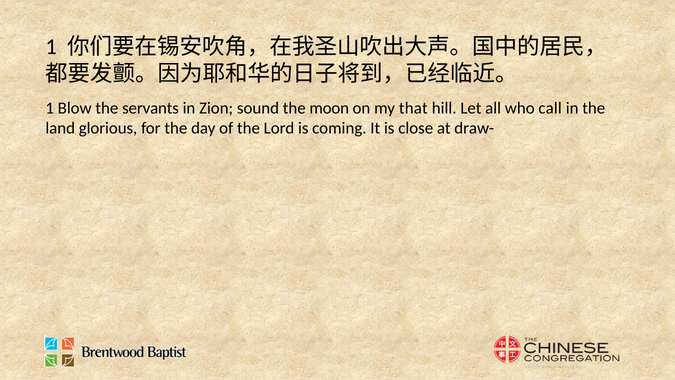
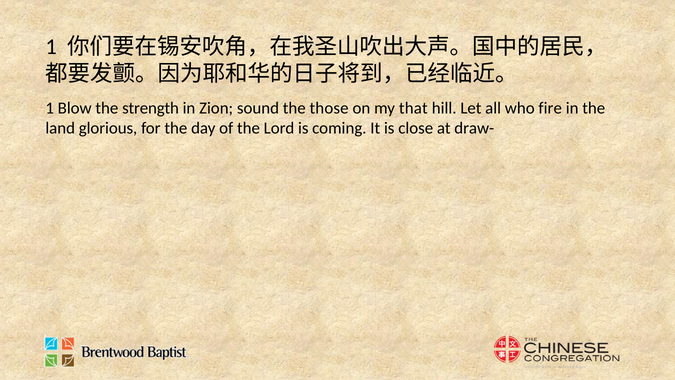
servants: servants -> strength
moon: moon -> those
call: call -> fire
